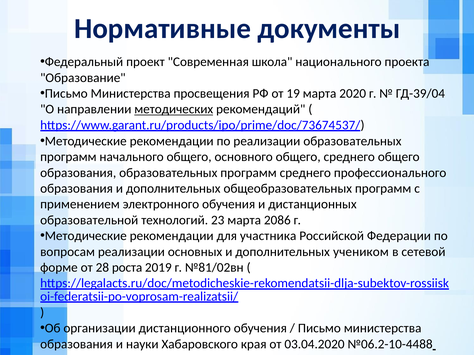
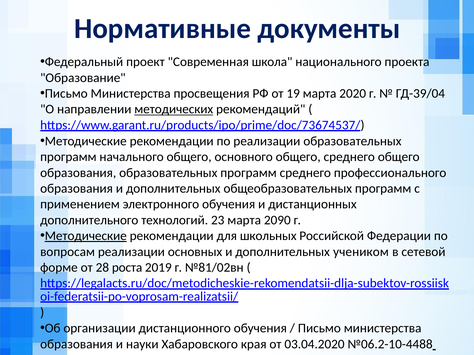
образовательной: образовательной -> дополнительного
2086: 2086 -> 2090
Методические at (86, 236) underline: none -> present
участника: участника -> школьных
